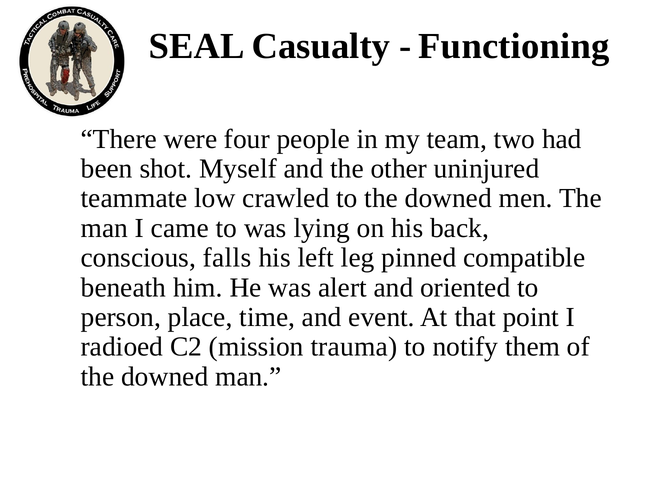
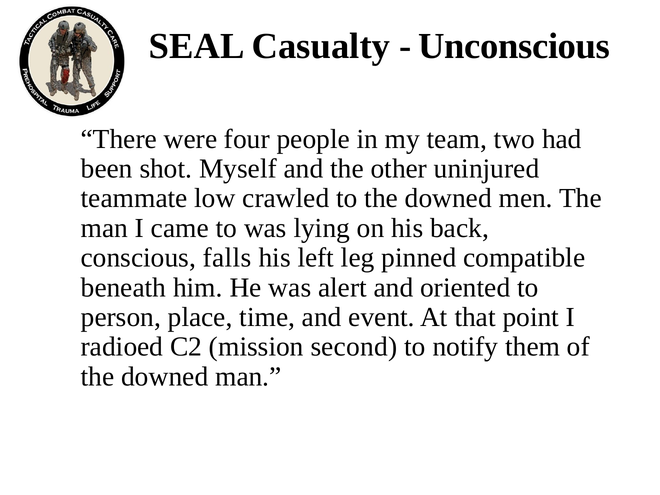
Functioning: Functioning -> Unconscious
trauma: trauma -> second
